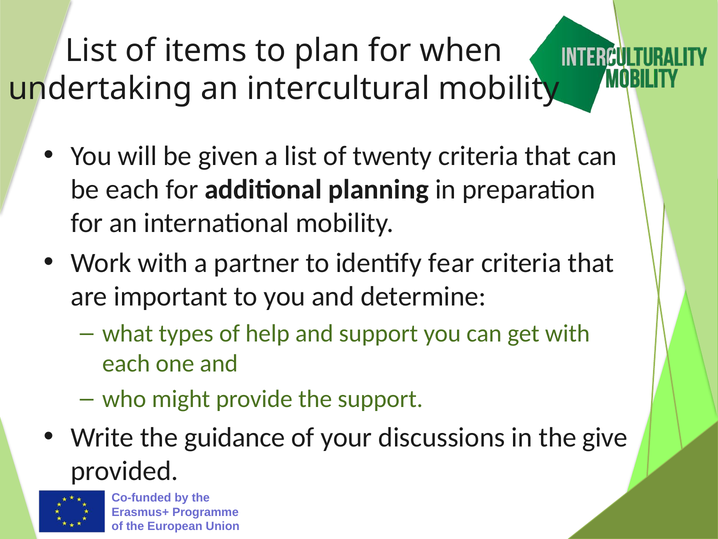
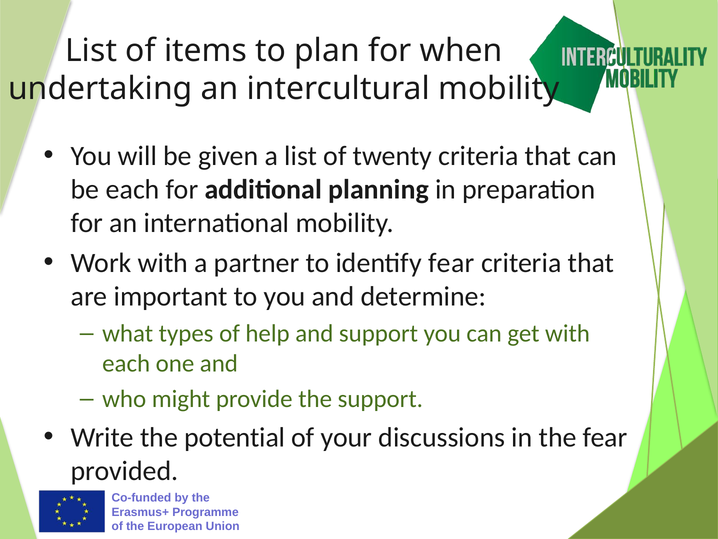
guidance: guidance -> potential
the give: give -> fear
